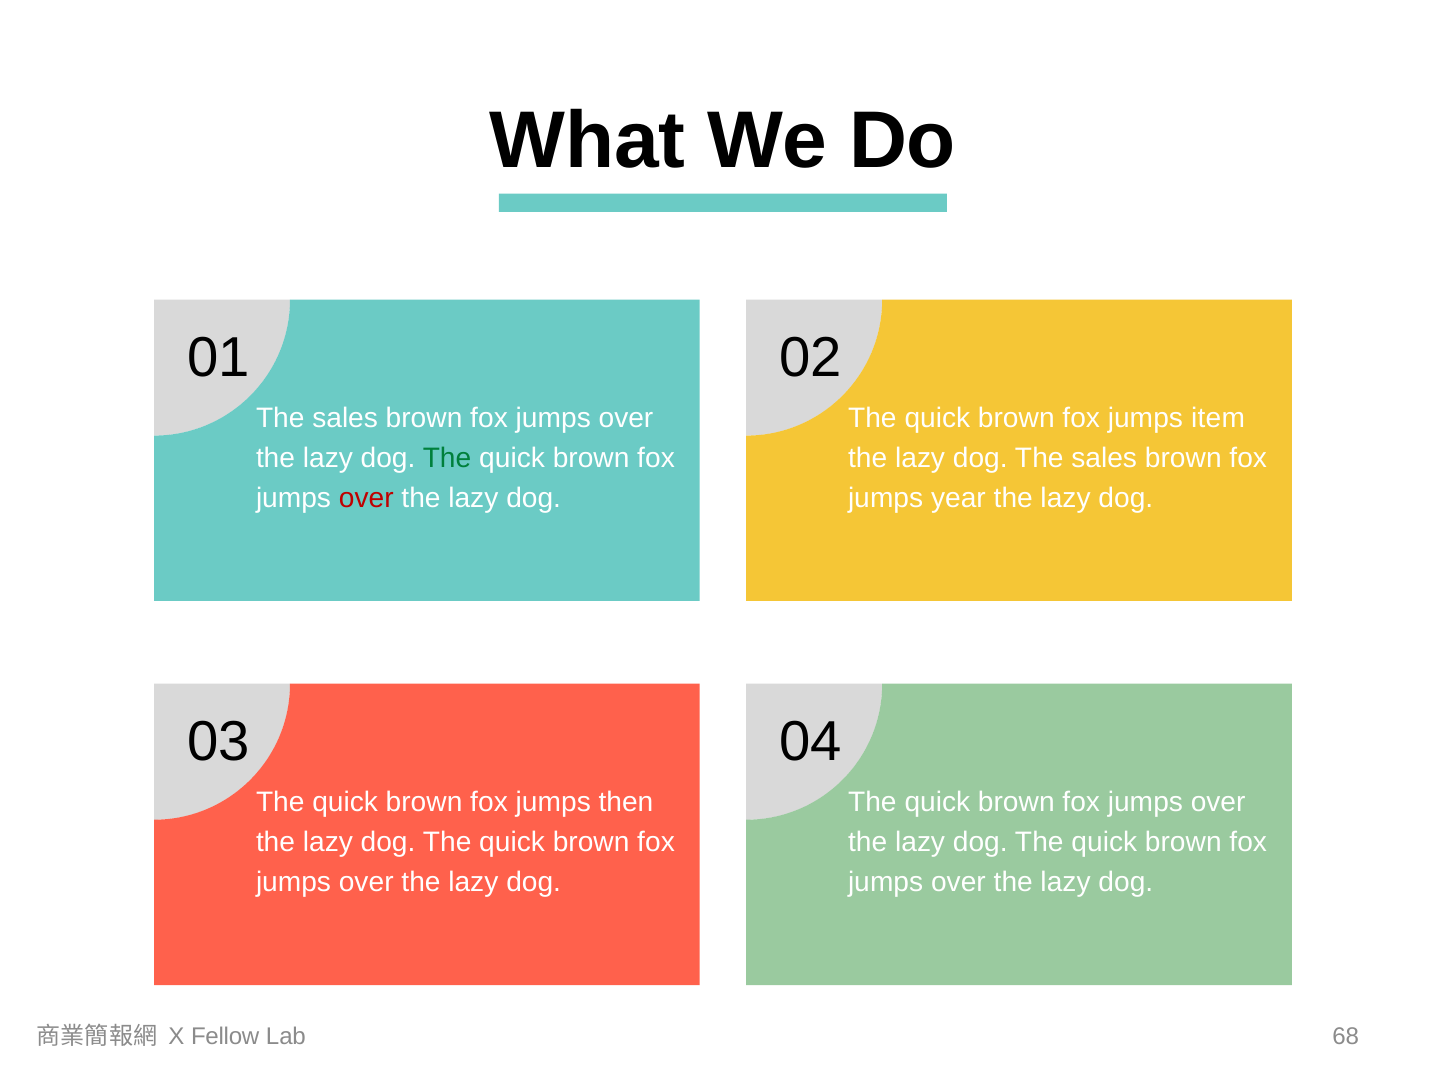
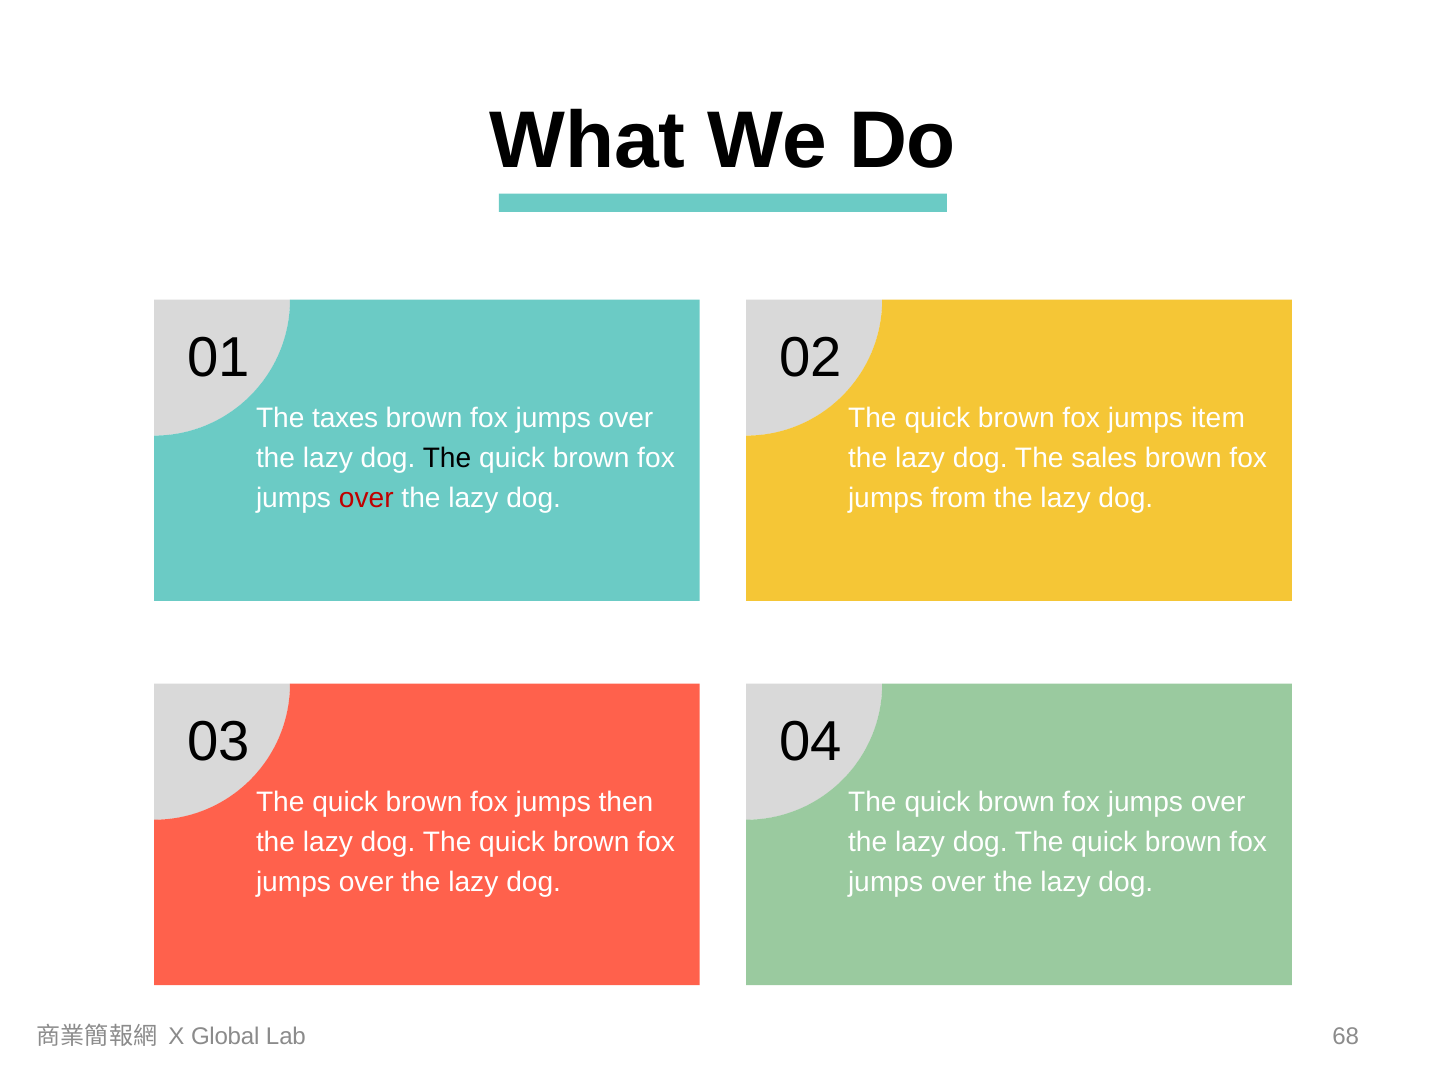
sales at (345, 418): sales -> taxes
The at (447, 458) colour: green -> black
year: year -> from
Fellow: Fellow -> Global
